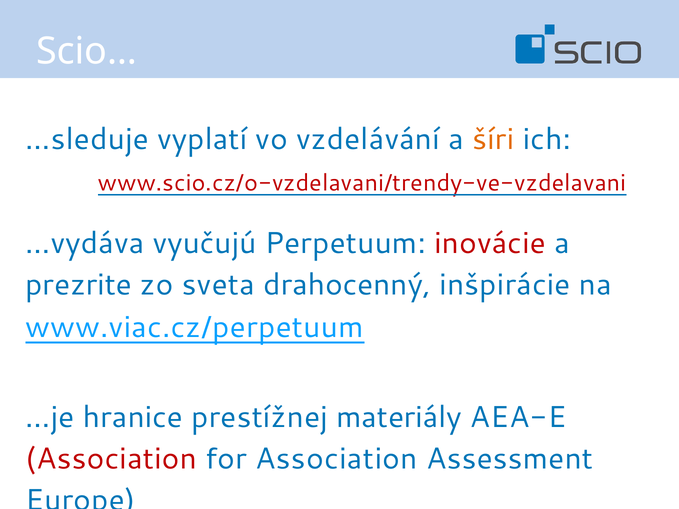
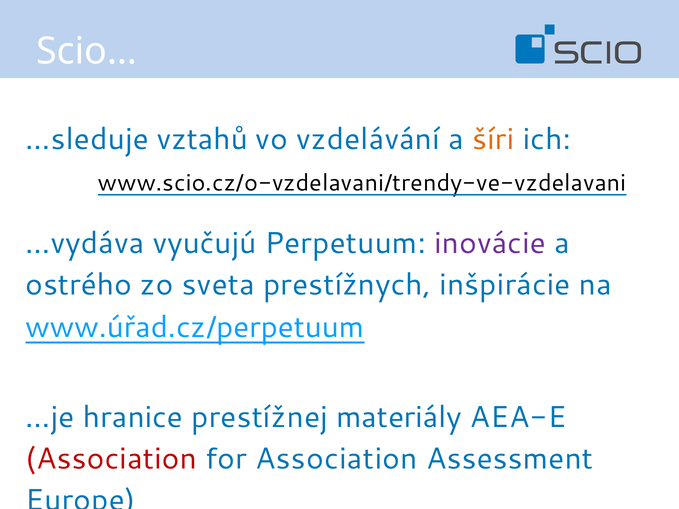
vyplatí: vyplatí -> vztahů
www.scio.cz/o-vzdelavani/trendy-ve-vzdelavani colour: red -> black
inovácie colour: red -> purple
prezrite: prezrite -> ostrého
drahocenný: drahocenný -> prestížnych
www.viac.cz/perpetuum: www.viac.cz/perpetuum -> www.úřad.cz/perpetuum
